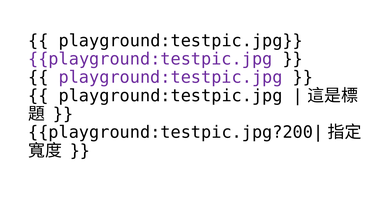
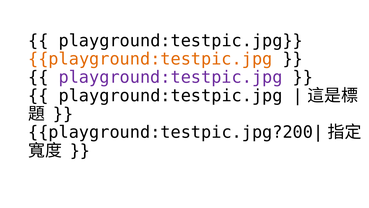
playground:testpic.jpg at (150, 59) colour: purple -> orange
